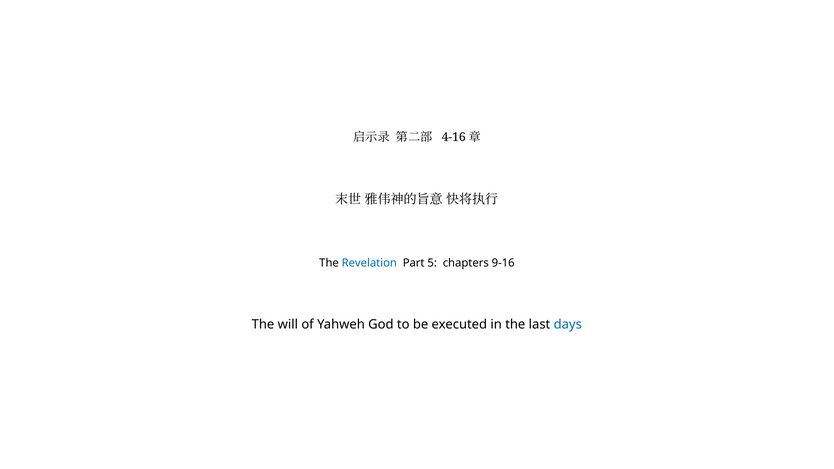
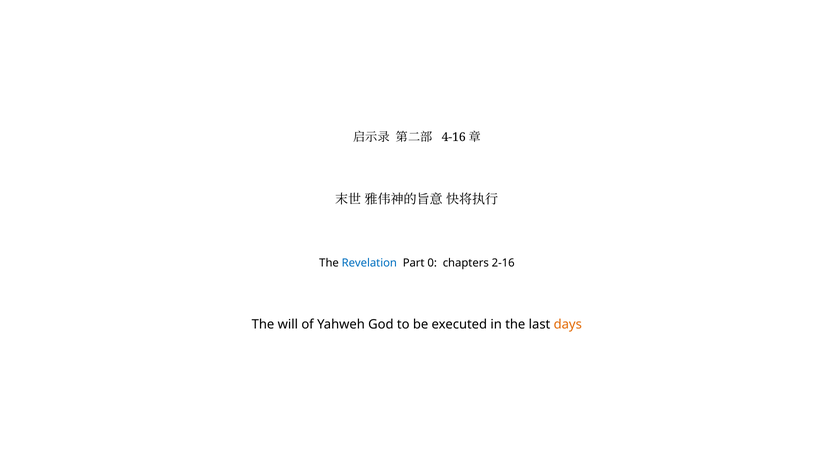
5: 5 -> 0
9-16: 9-16 -> 2-16
days colour: blue -> orange
